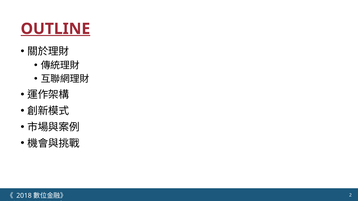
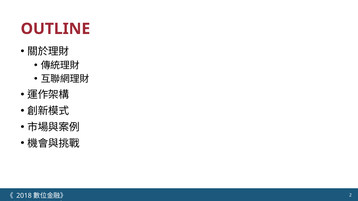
OUTLINE underline: present -> none
